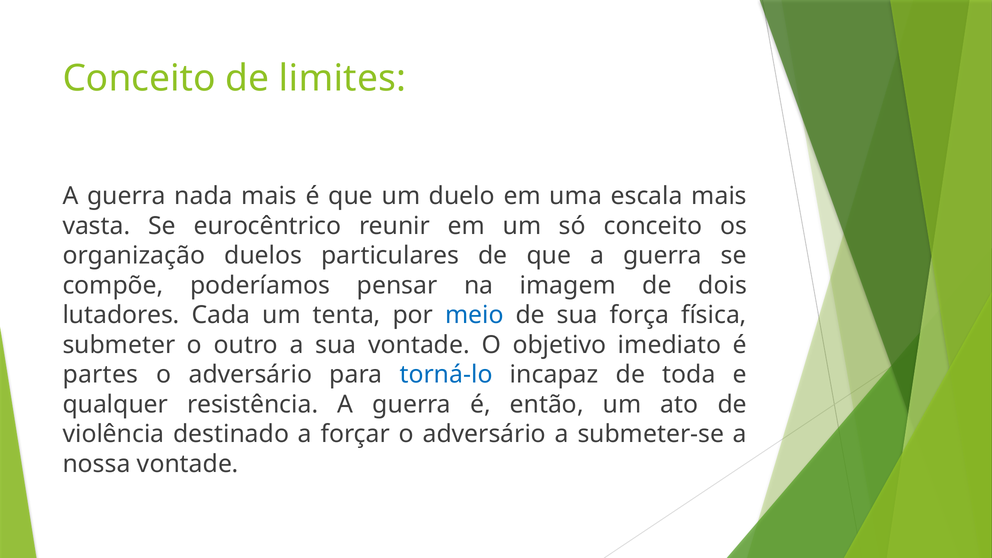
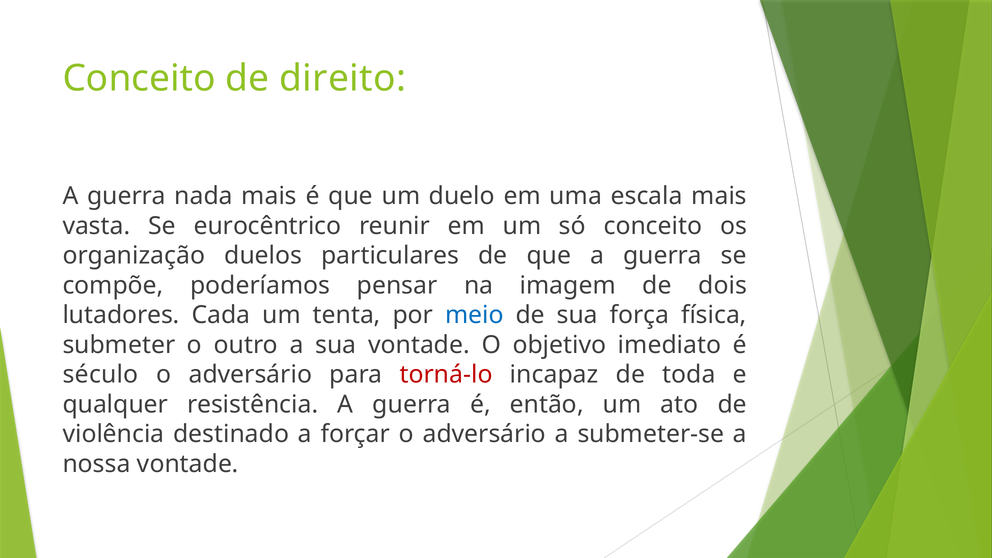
limites: limites -> direito
partes: partes -> século
torná-lo colour: blue -> red
